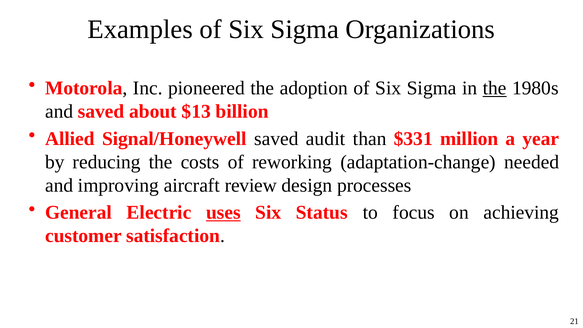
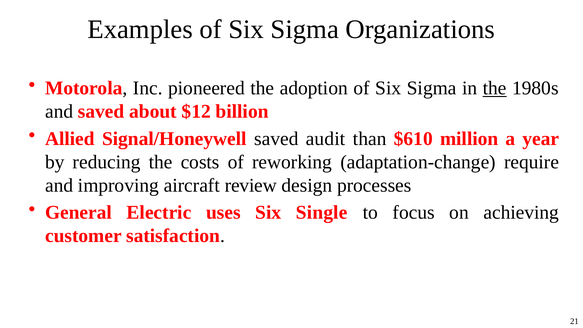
$13: $13 -> $12
$331: $331 -> $610
needed: needed -> require
uses underline: present -> none
Status: Status -> Single
